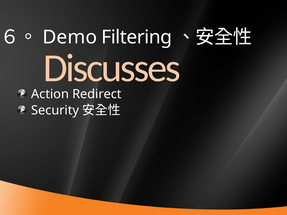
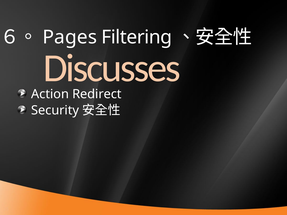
Demo: Demo -> Pages
